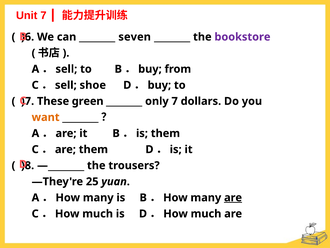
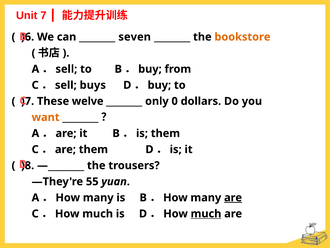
bookstore colour: purple -> orange
shoe: shoe -> buys
green: green -> welve
only 7: 7 -> 0
25: 25 -> 55
much at (206, 213) underline: none -> present
